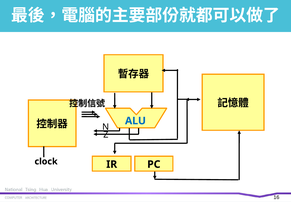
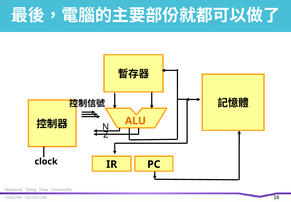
ALU colour: blue -> orange
